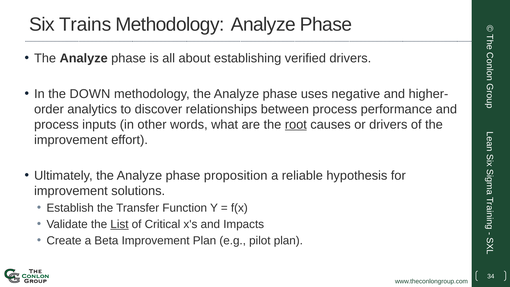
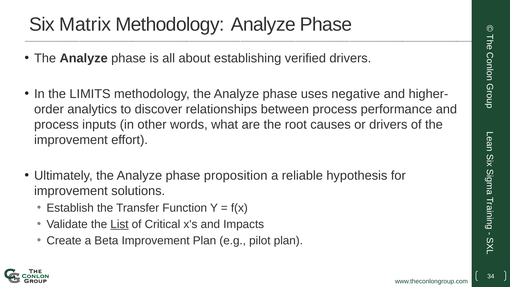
Trains: Trains -> Matrix
DOWN: DOWN -> LIMITS
root underline: present -> none
